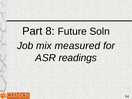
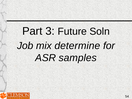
8: 8 -> 3
measured: measured -> determine
readings: readings -> samples
